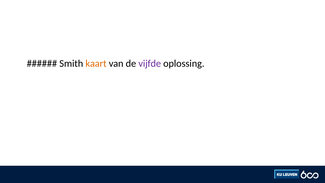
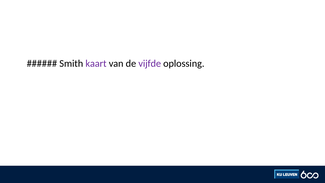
kaart colour: orange -> purple
